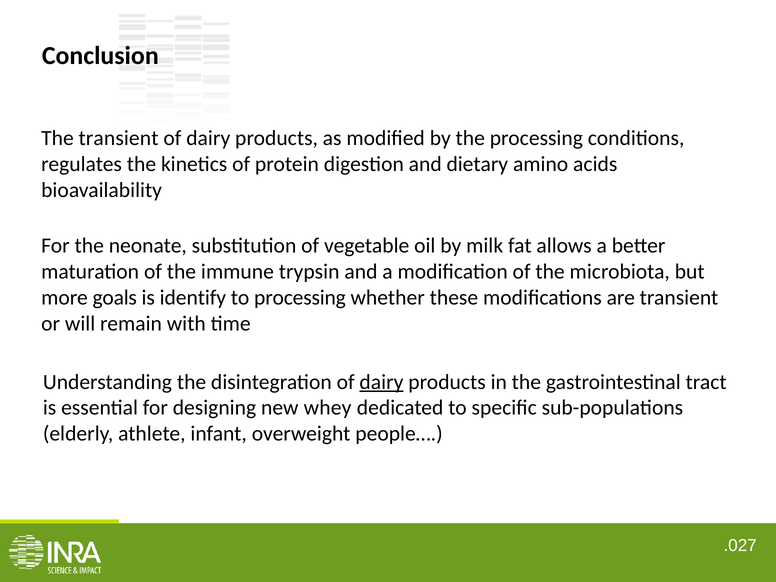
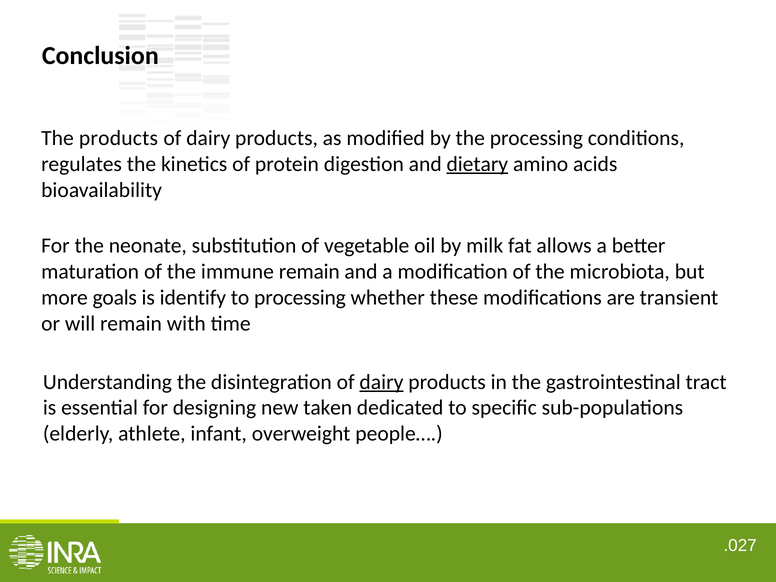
The transient: transient -> products
dietary underline: none -> present
immune trypsin: trypsin -> remain
whey: whey -> taken
